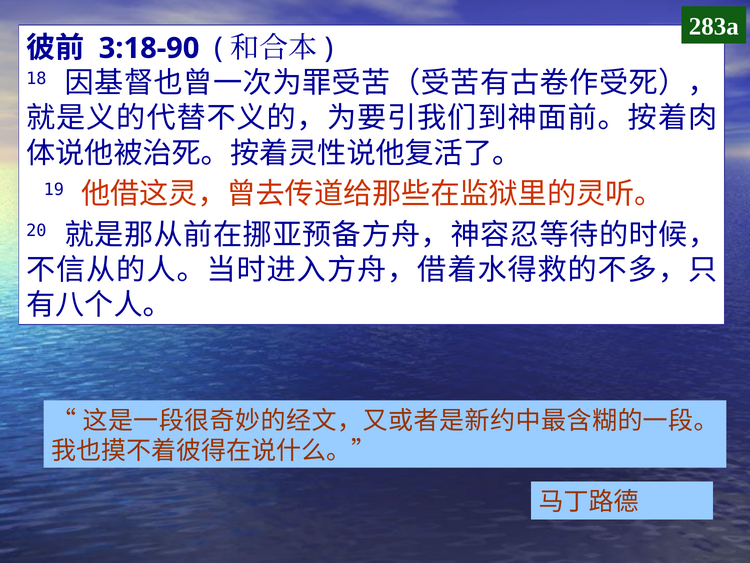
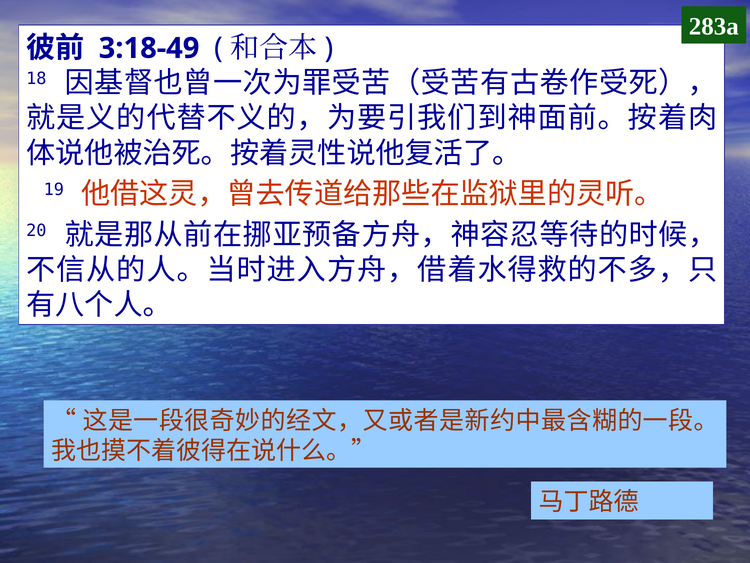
3:18-90: 3:18-90 -> 3:18-49
